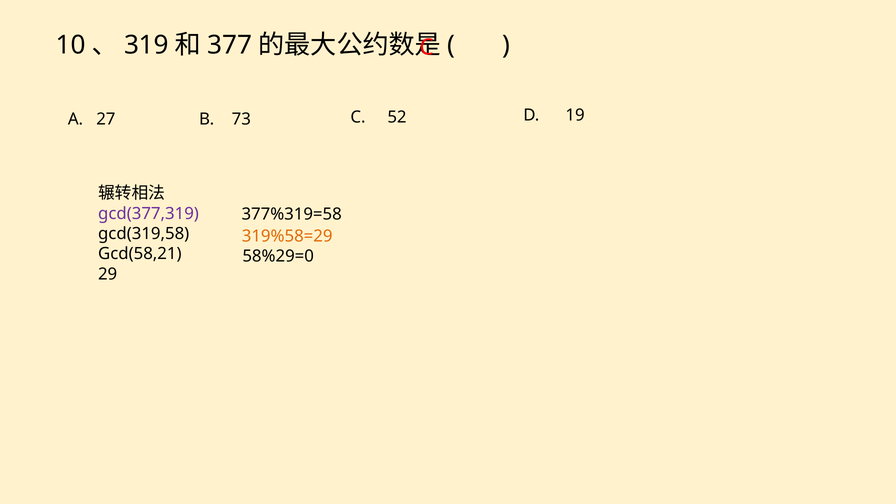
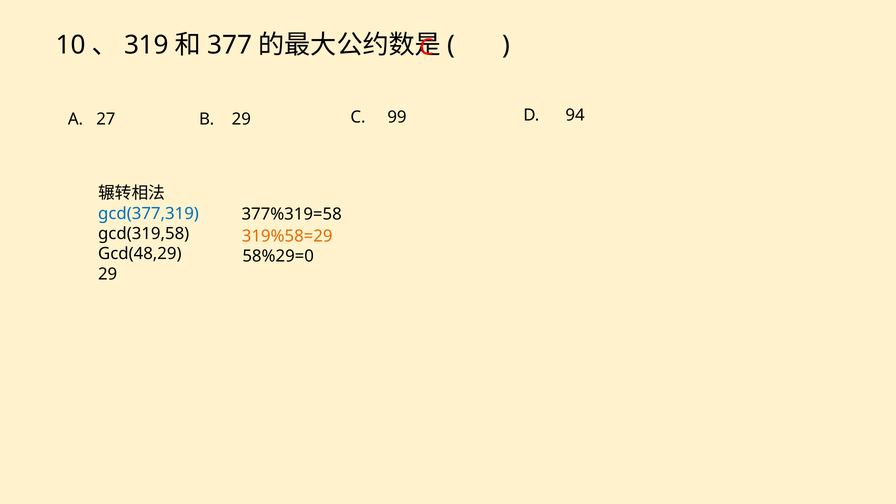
B 73: 73 -> 29
52: 52 -> 99
19: 19 -> 94
gcd(377,319 colour: purple -> blue
Gcd(58,21: Gcd(58,21 -> Gcd(48,29
